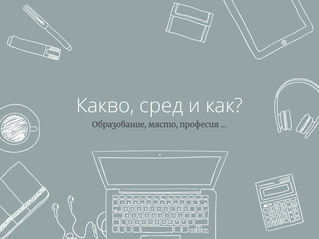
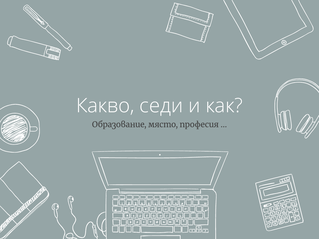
сред: сред -> седи
